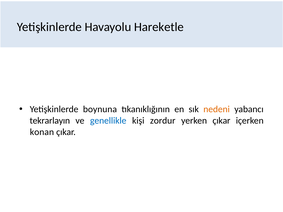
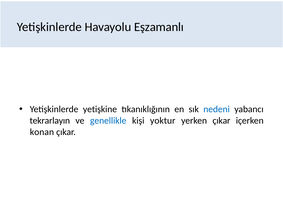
Hareketle: Hareketle -> Eşzamanlı
boynuna: boynuna -> yetişkine
nedeni colour: orange -> blue
zordur: zordur -> yoktur
